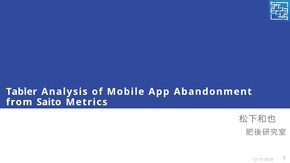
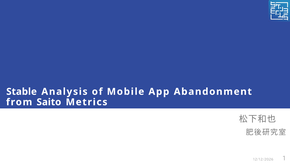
Tabler: Tabler -> Stable
